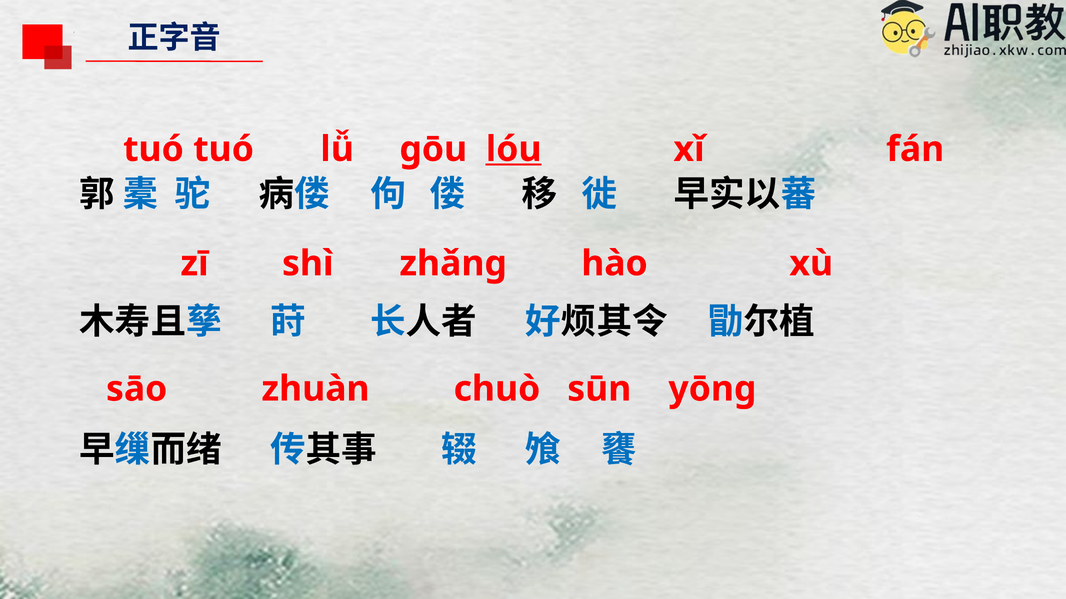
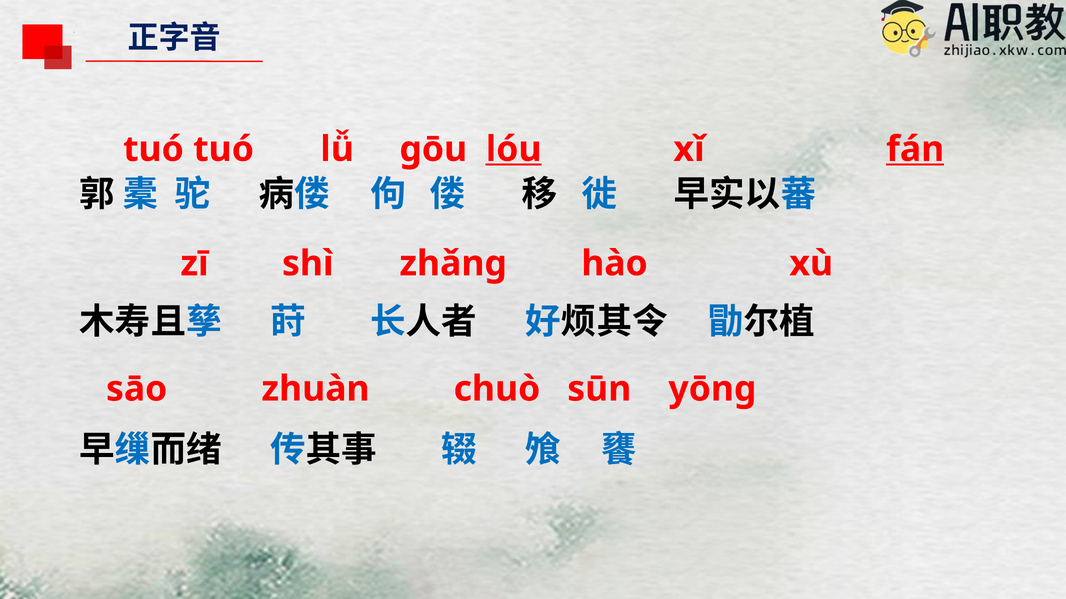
fán underline: none -> present
